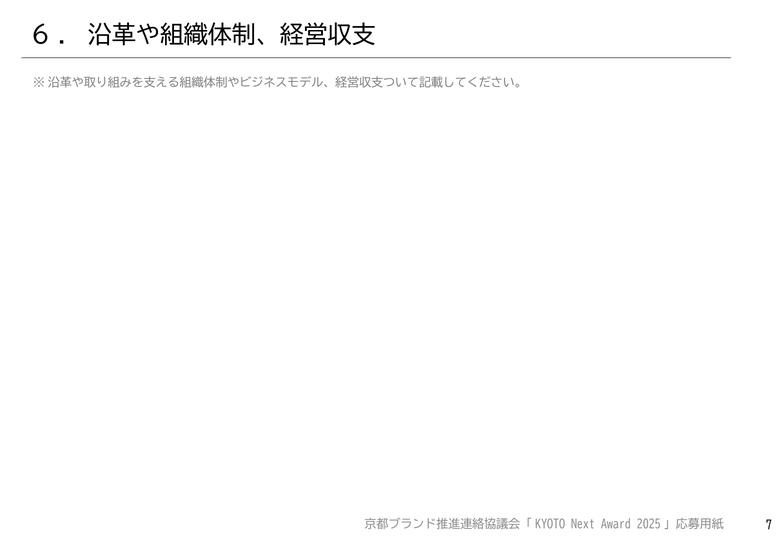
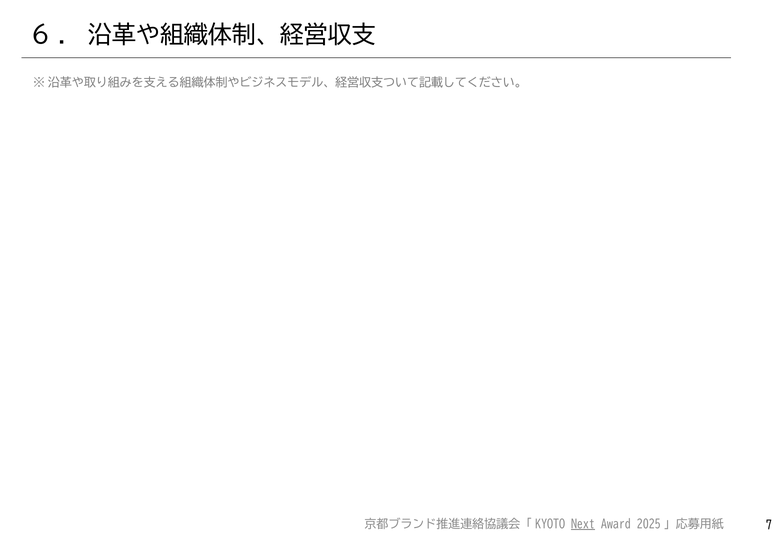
Next underline: none -> present
